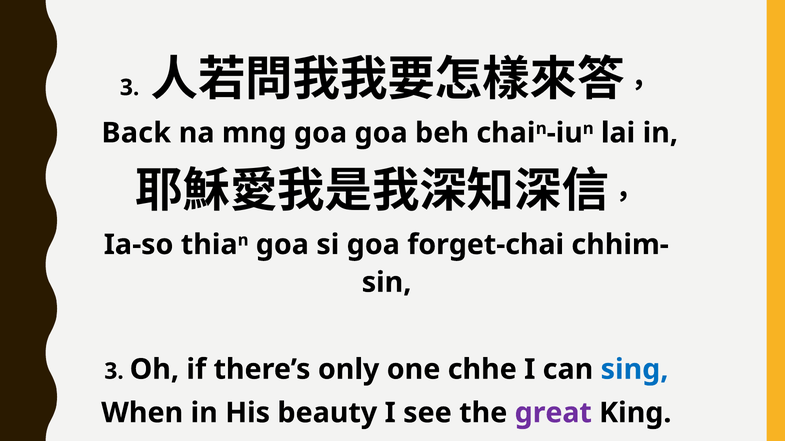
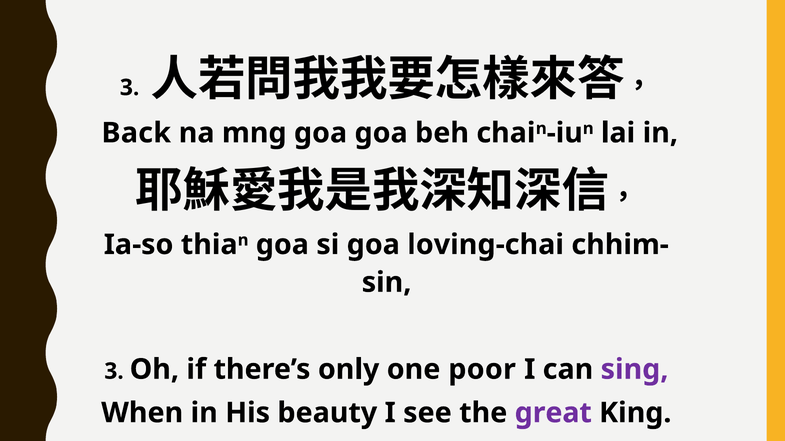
forget-chai: forget-chai -> loving-chai
chhe: chhe -> poor
sing colour: blue -> purple
